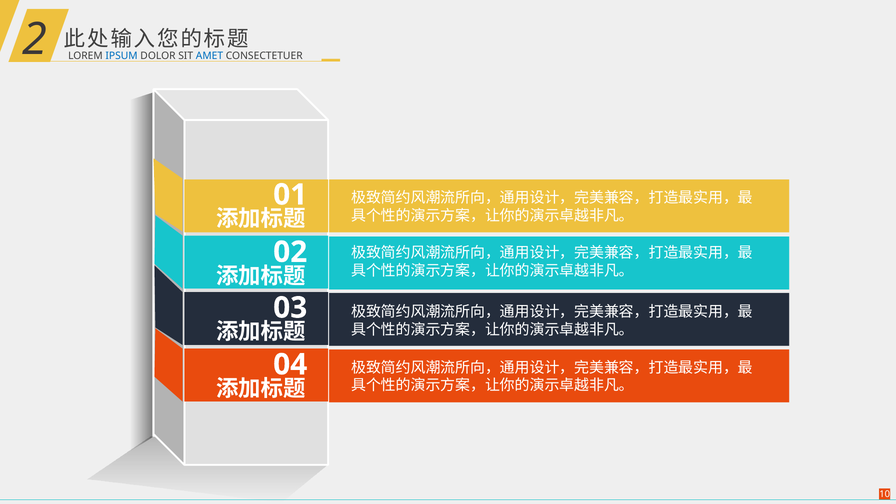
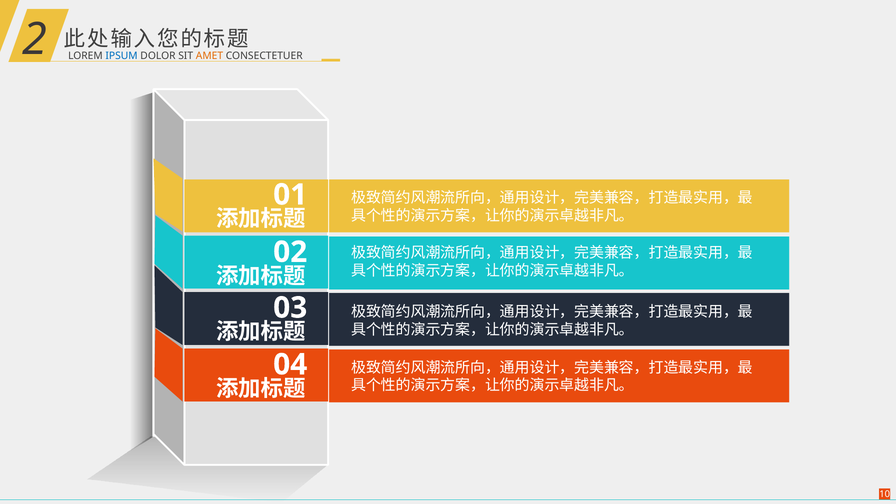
AMET colour: blue -> orange
